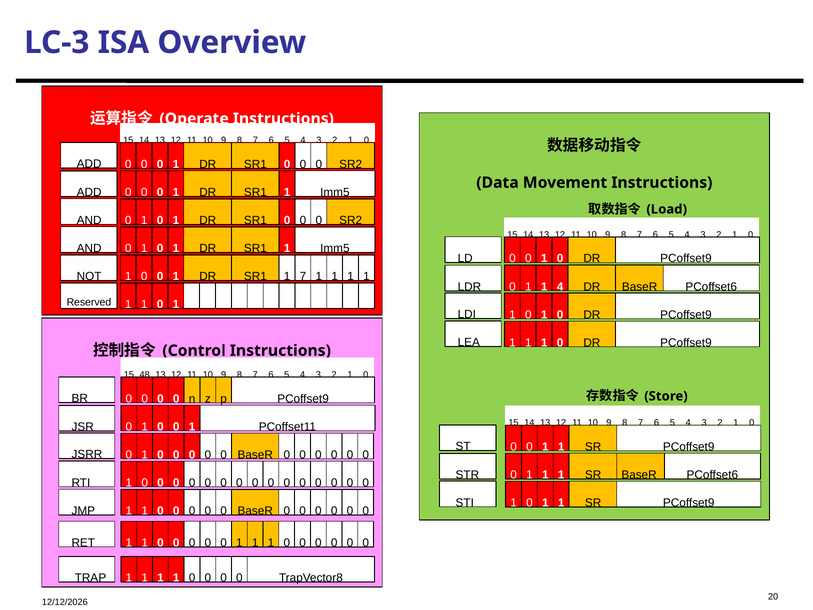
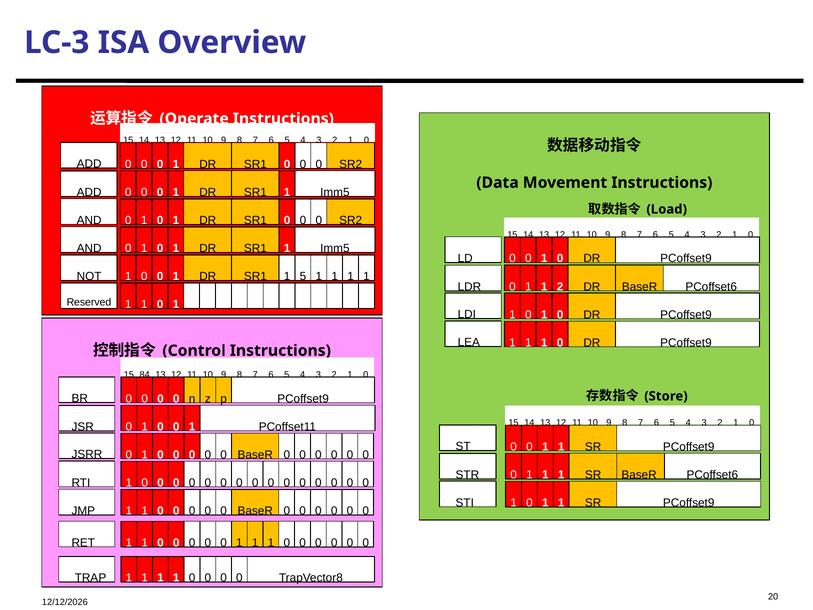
1 7: 7 -> 5
1 4: 4 -> 2
48: 48 -> 84
